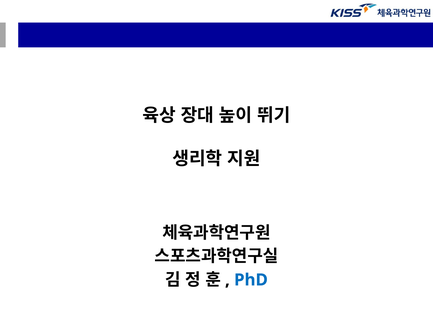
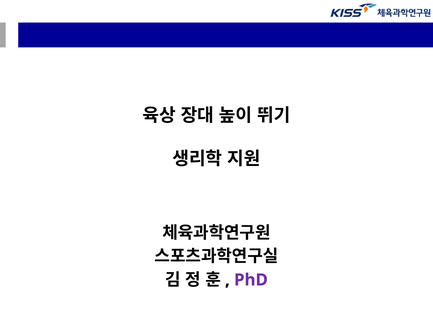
PhD colour: blue -> purple
